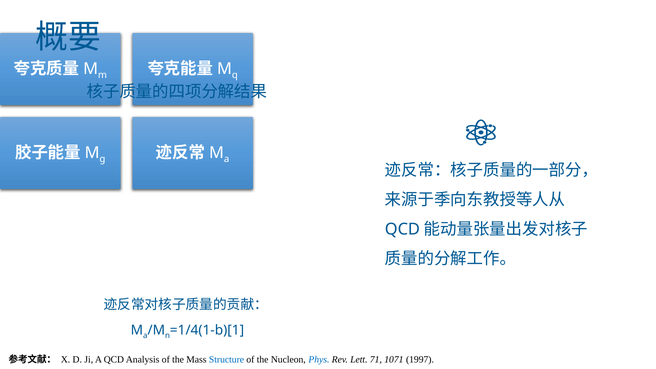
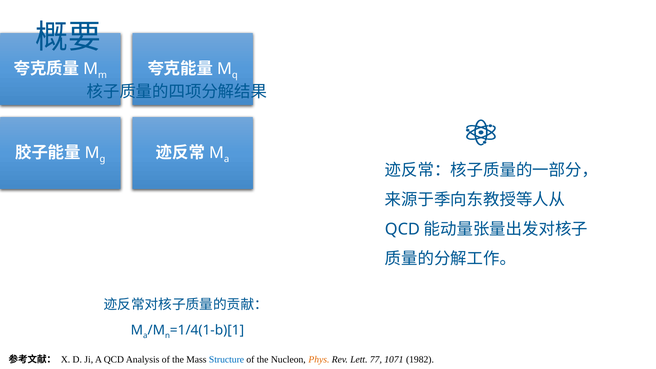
Phys colour: blue -> orange
71: 71 -> 77
1997: 1997 -> 1982
